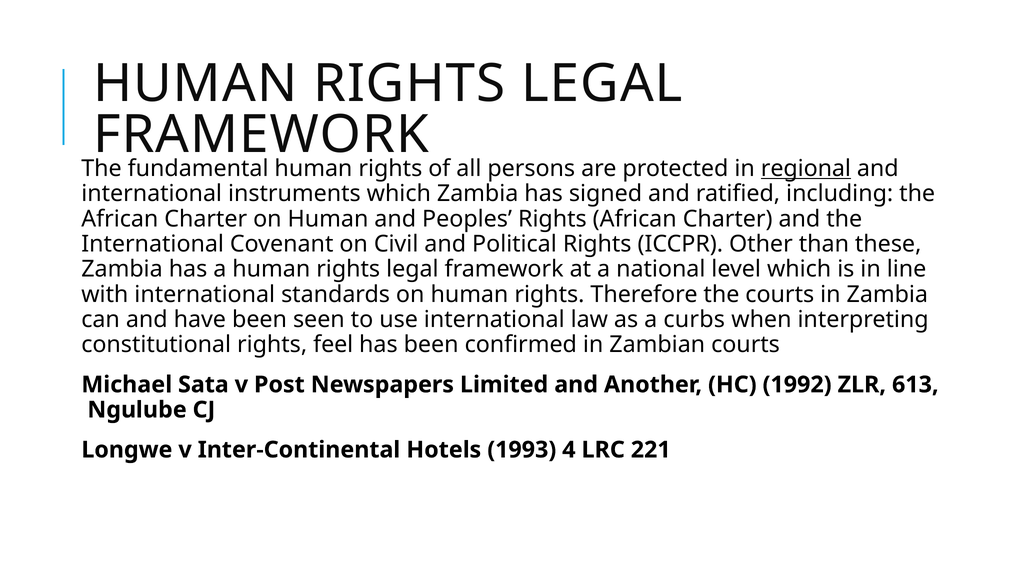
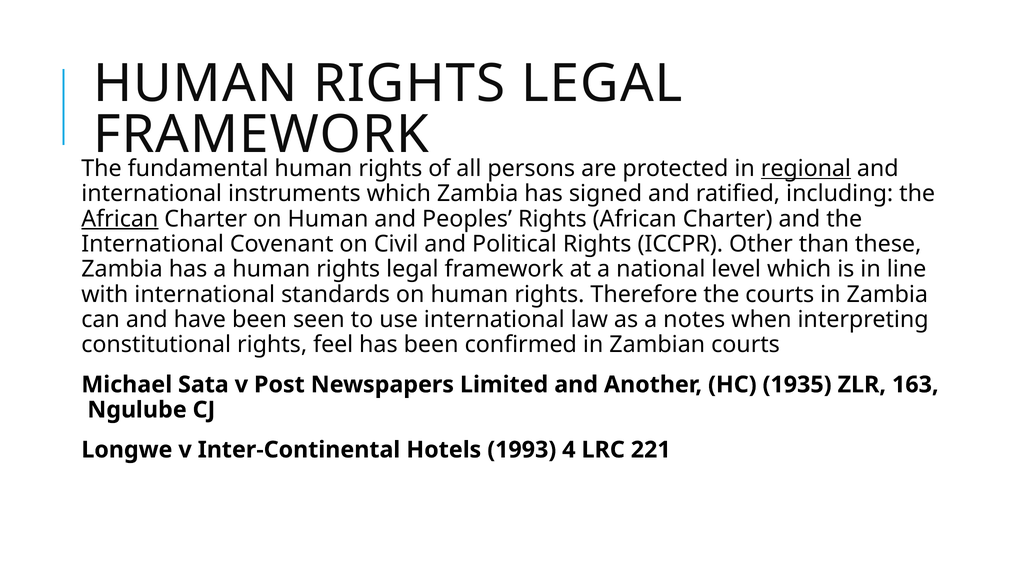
African at (120, 219) underline: none -> present
curbs: curbs -> notes
1992: 1992 -> 1935
613: 613 -> 163
